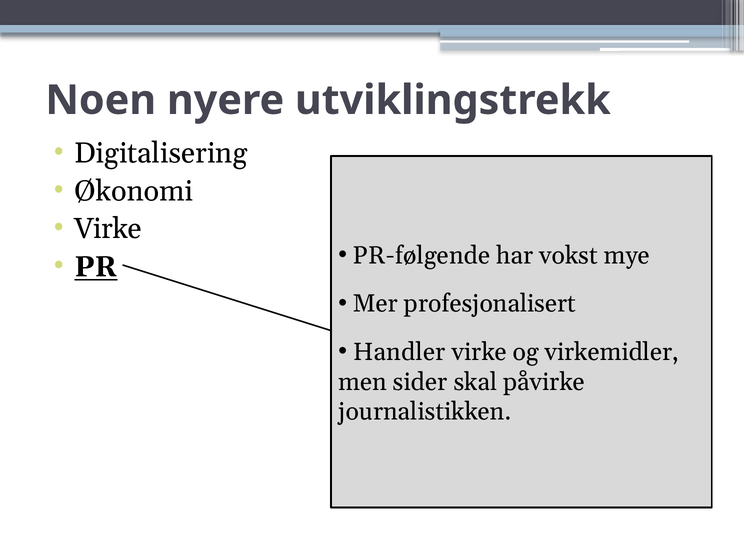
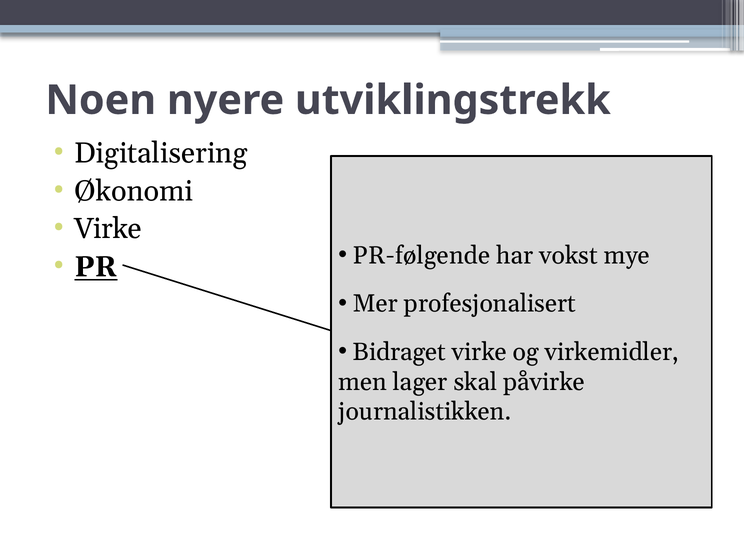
Handler: Handler -> Bidraget
sider: sider -> lager
